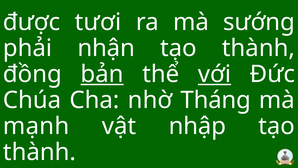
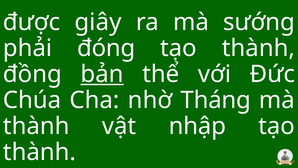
tươi: tươi -> giây
nhận: nhận -> đóng
với underline: present -> none
mạnh at (36, 126): mạnh -> thành
